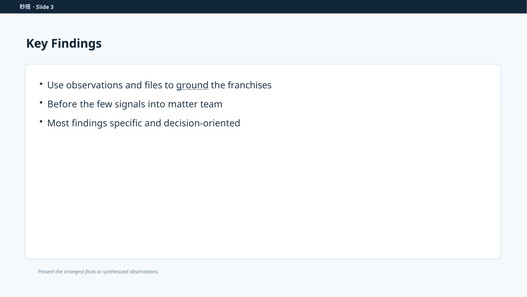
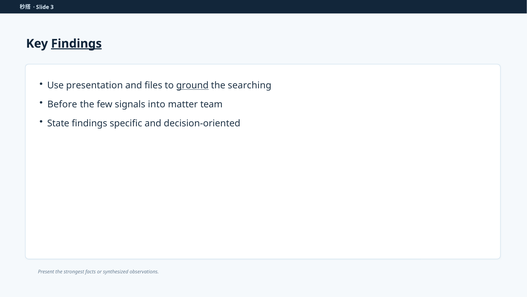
Findings at (76, 44) underline: none -> present
Use observations: observations -> presentation
franchises: franchises -> searching
Most: Most -> State
